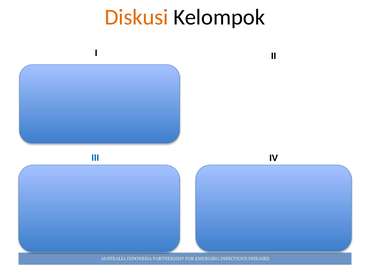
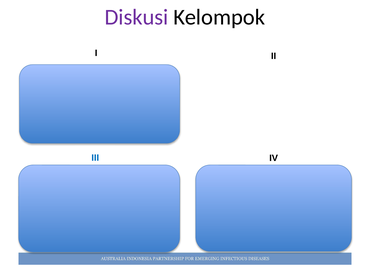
Diskusi colour: orange -> purple
